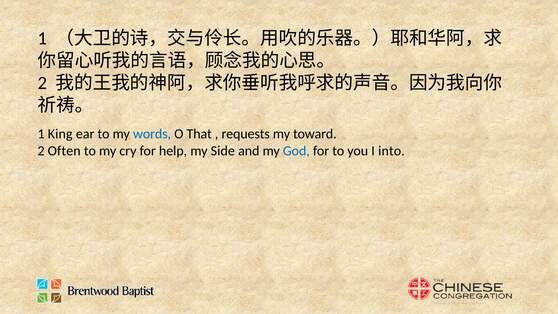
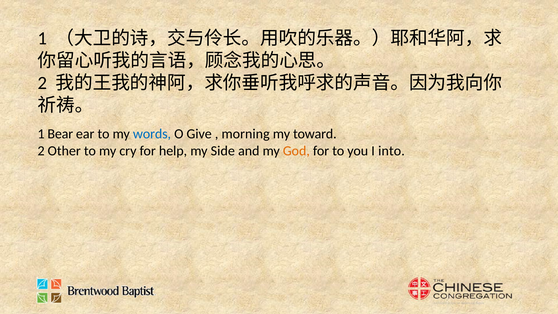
King: King -> Bear
That: That -> Give
requests: requests -> morning
Often: Often -> Other
God colour: blue -> orange
